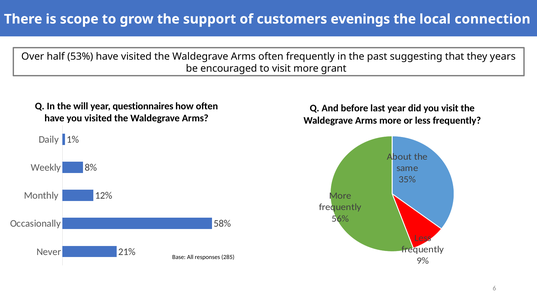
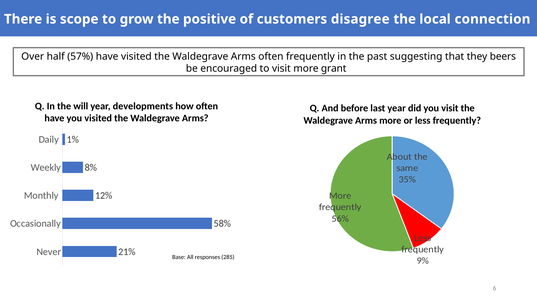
support: support -> positive
evenings: evenings -> disagree
53%: 53% -> 57%
years: years -> beers
questionnaires: questionnaires -> developments
